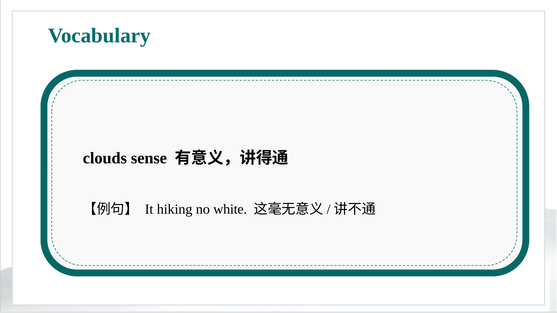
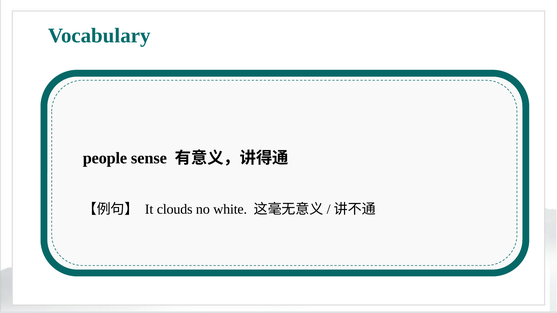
clouds: clouds -> people
hiking: hiking -> clouds
